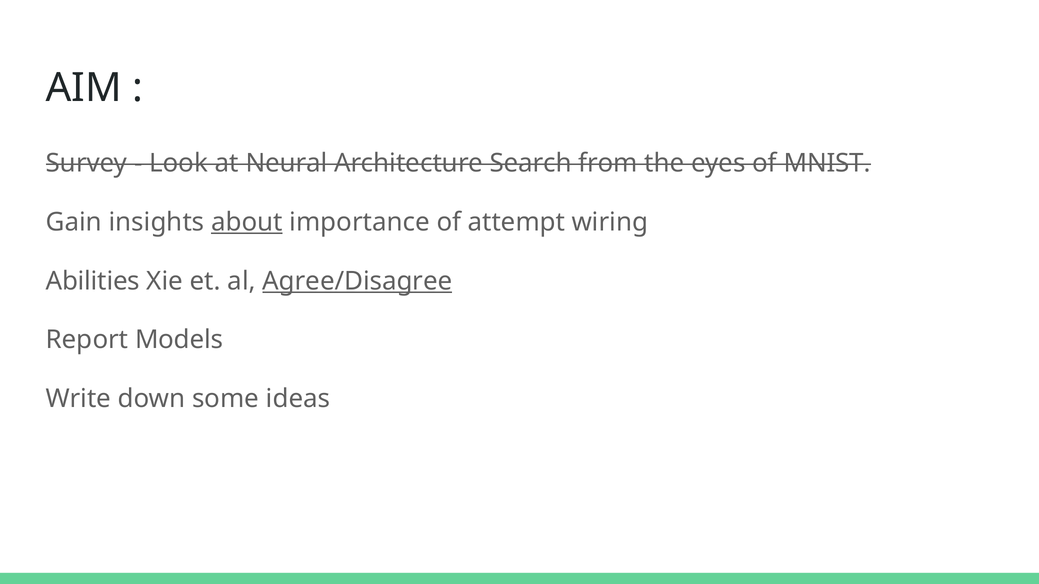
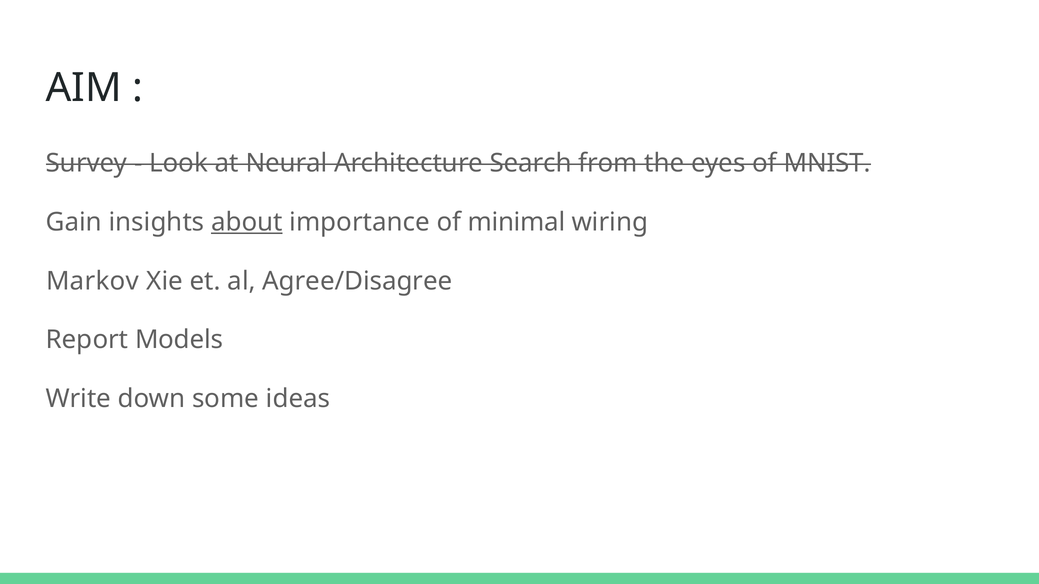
attempt: attempt -> minimal
Abilities: Abilities -> Markov
Agree/Disagree underline: present -> none
